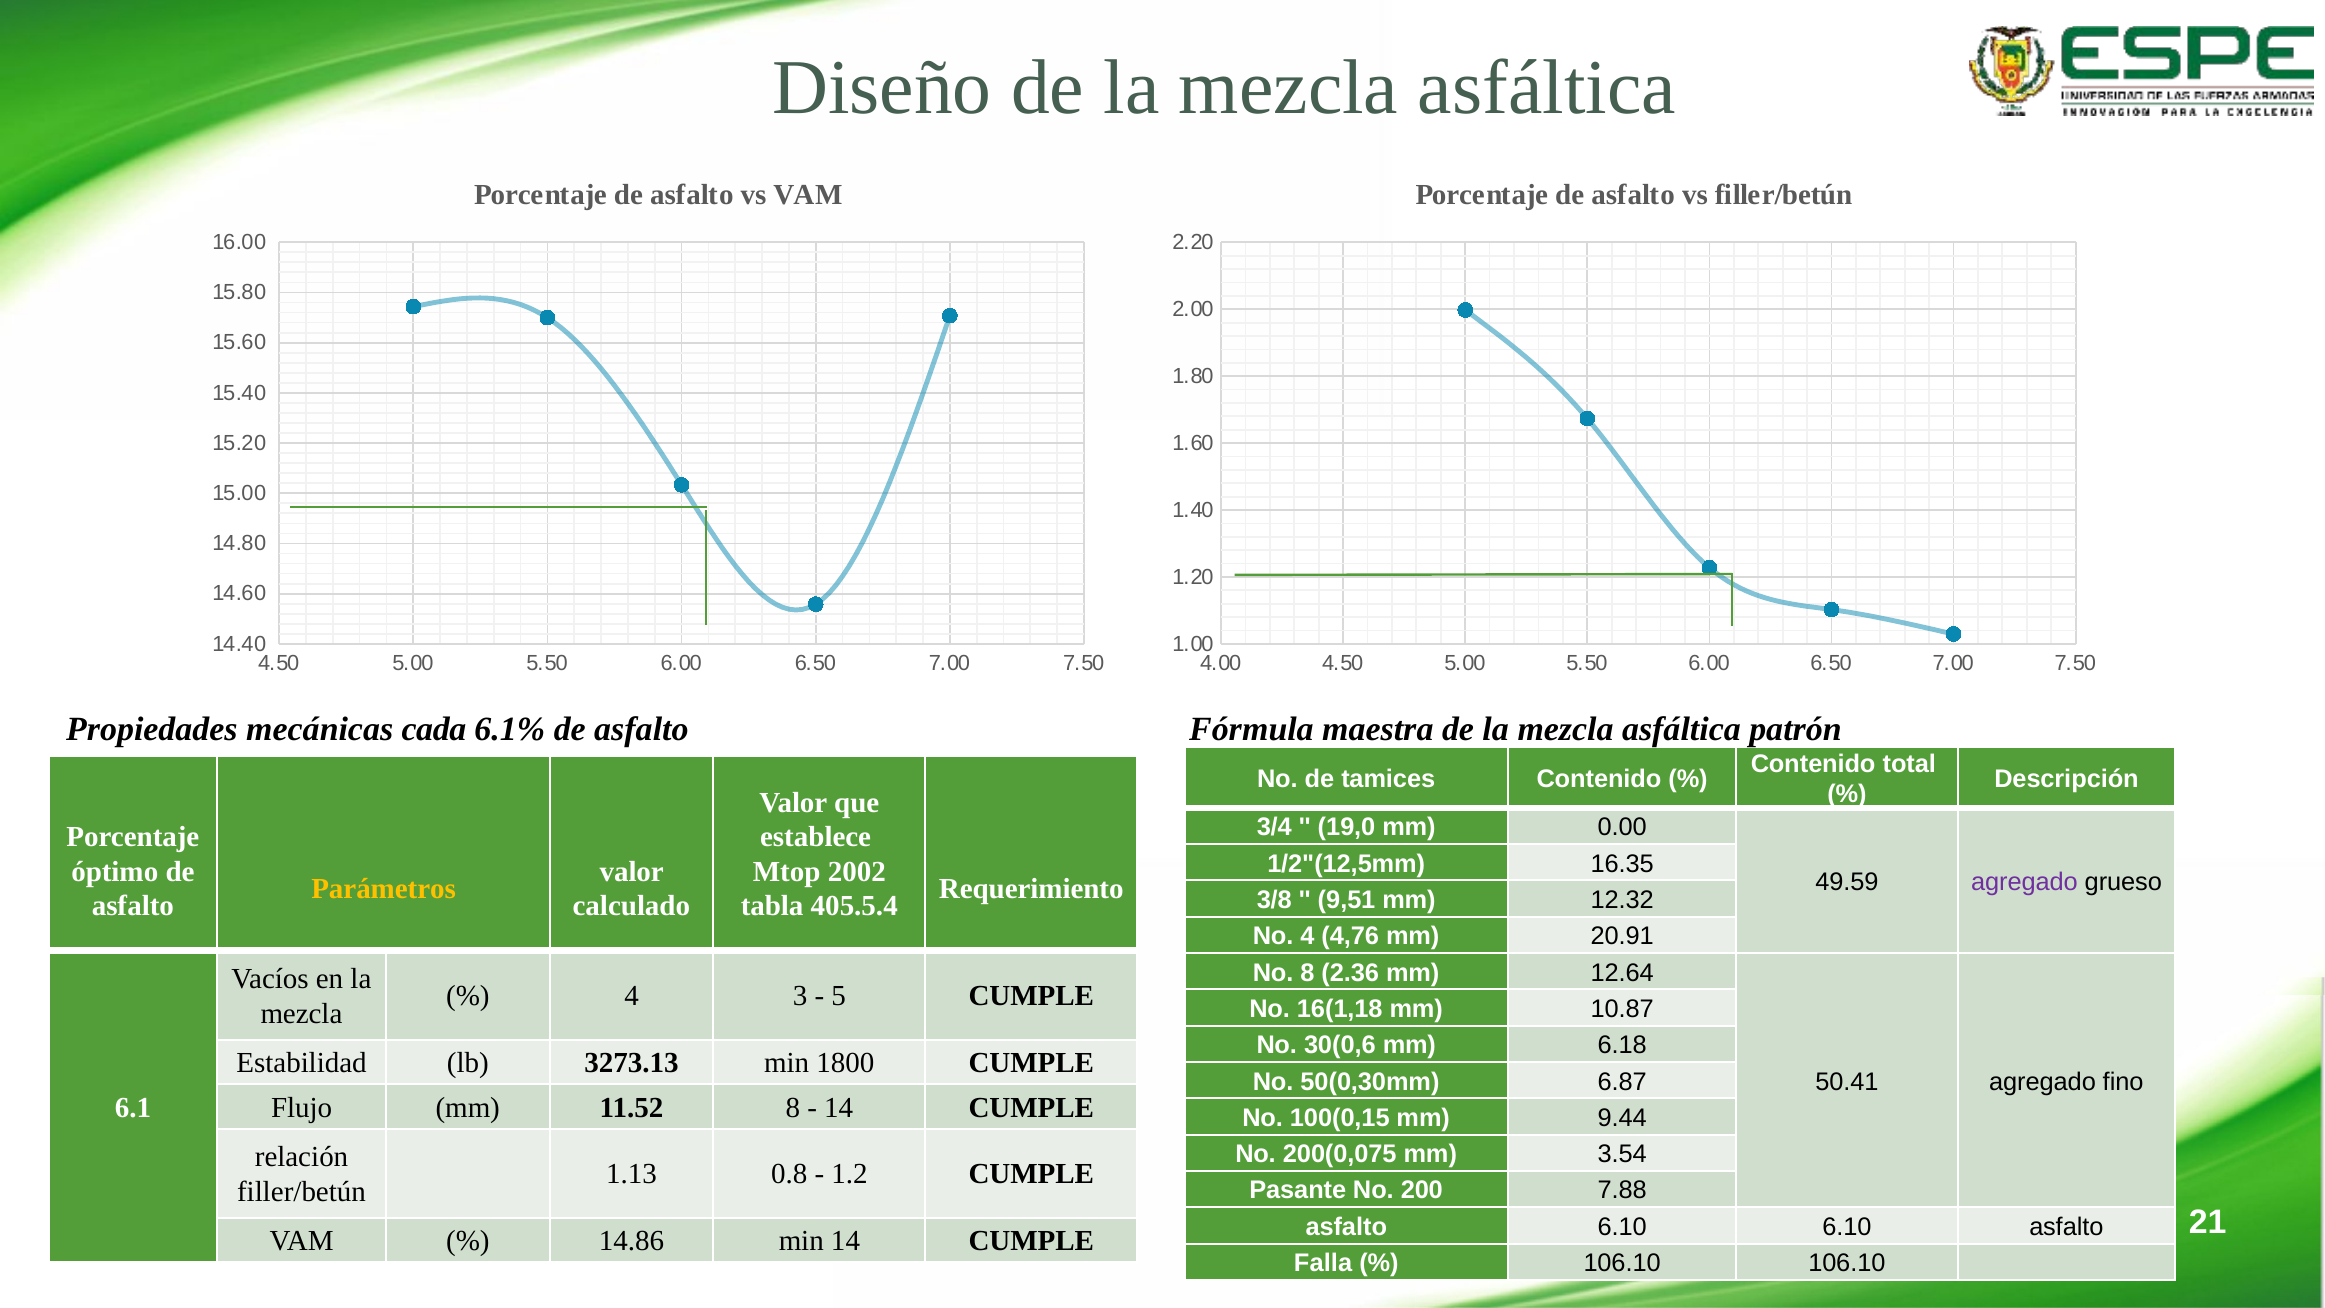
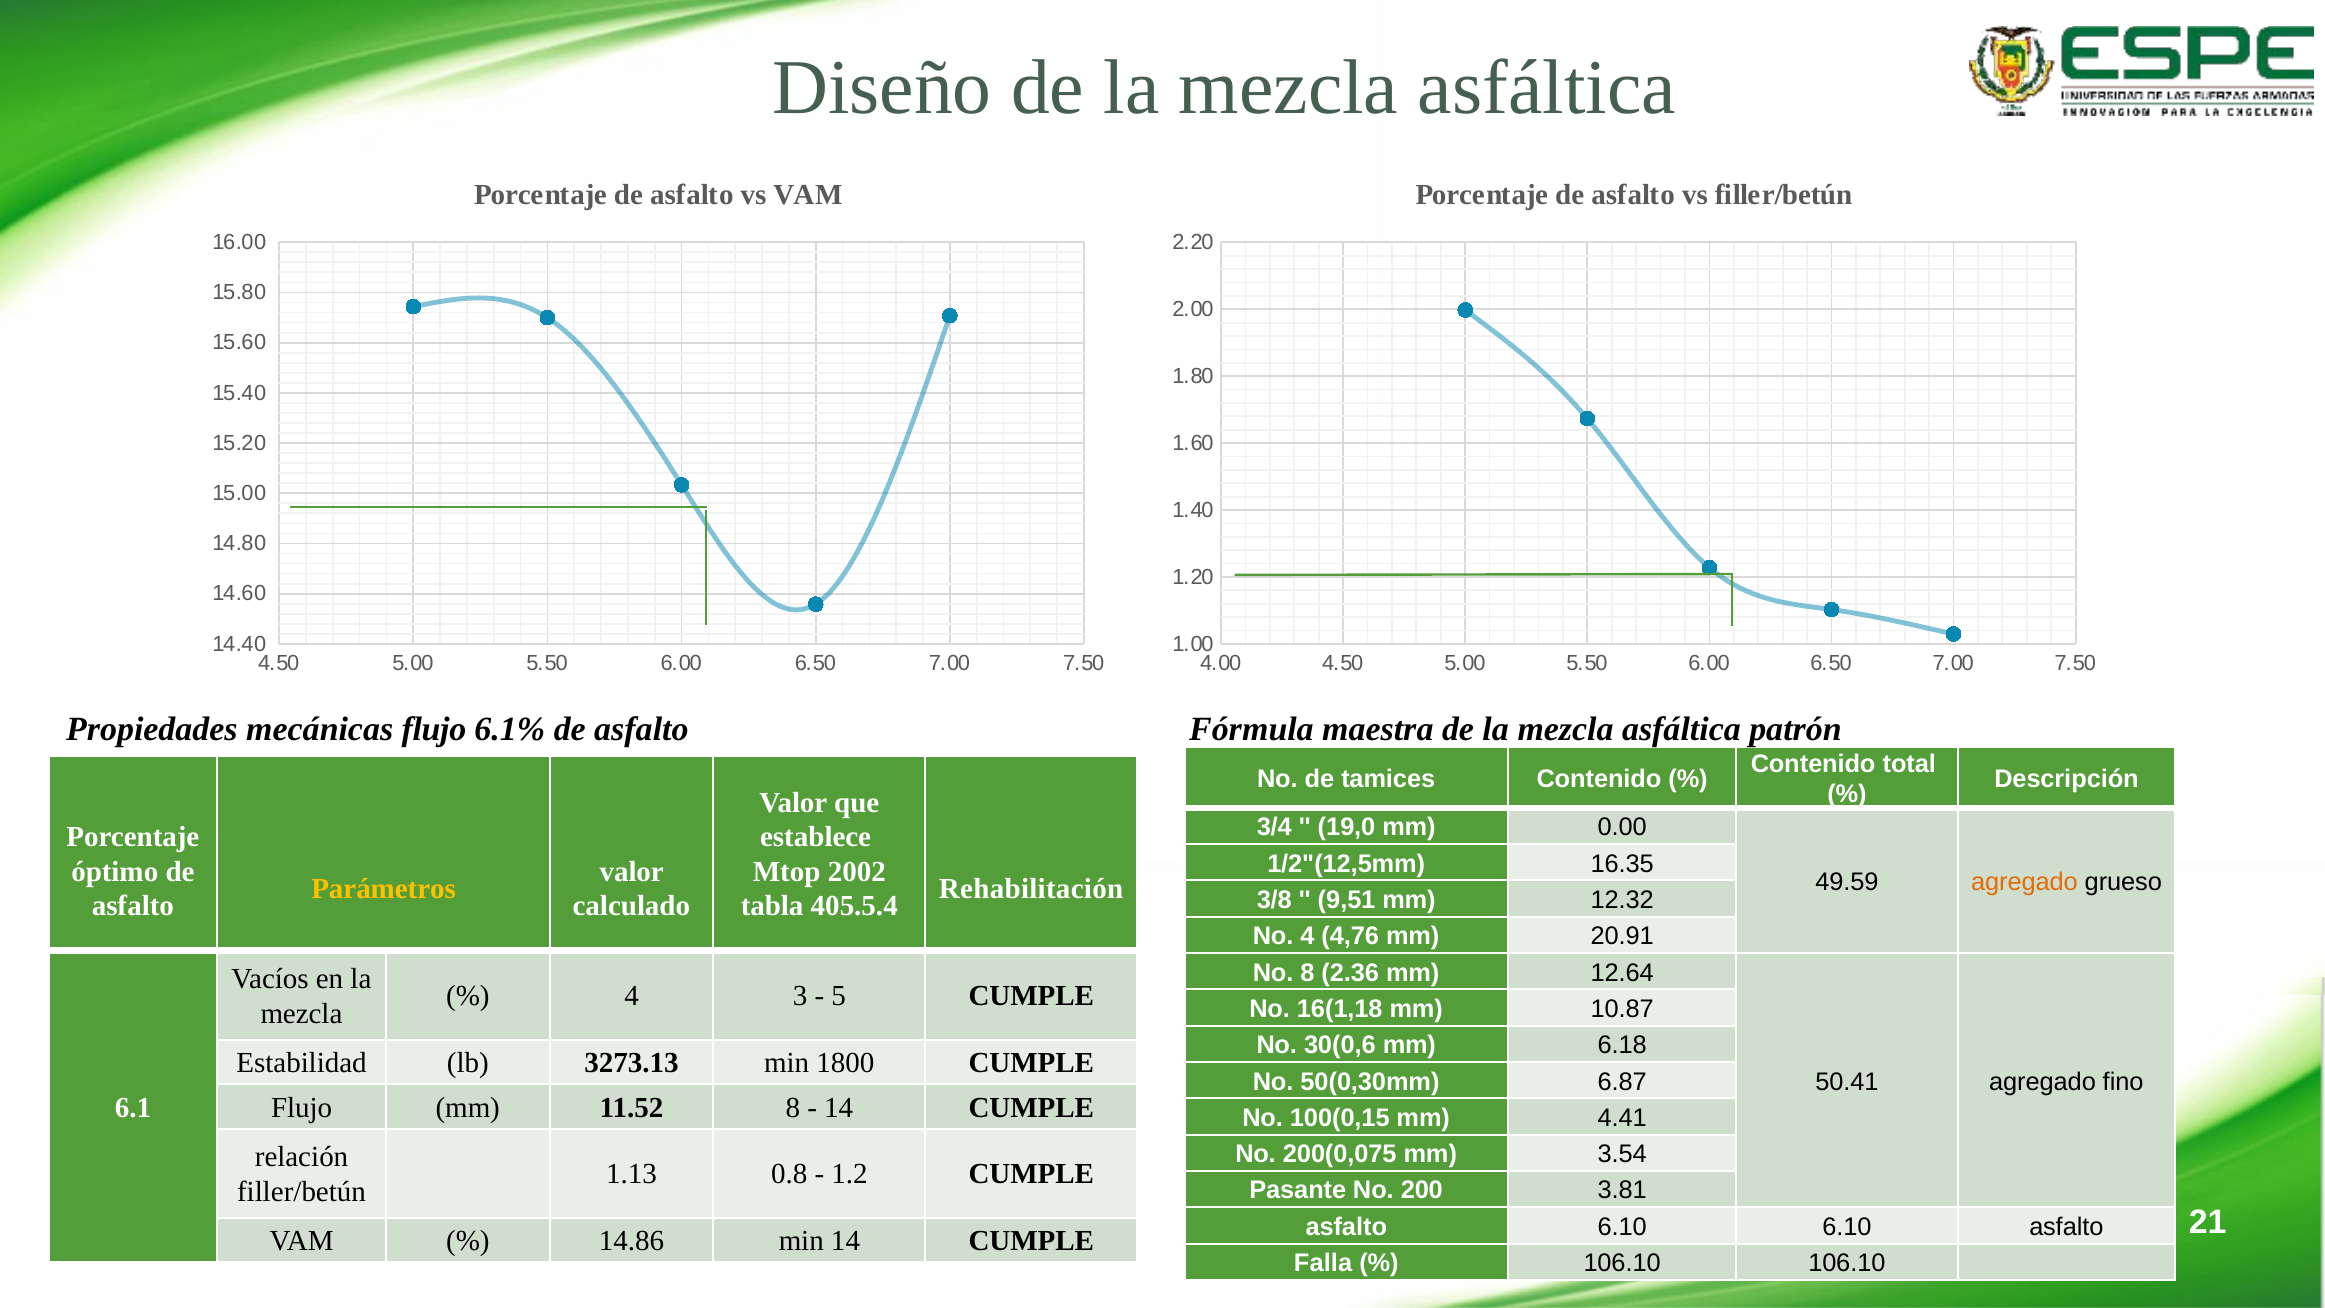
mecánicas cada: cada -> flujo
agregado at (2024, 882) colour: purple -> orange
Requerimiento: Requerimiento -> Rehabilitación
9.44: 9.44 -> 4.41
7.88: 7.88 -> 3.81
